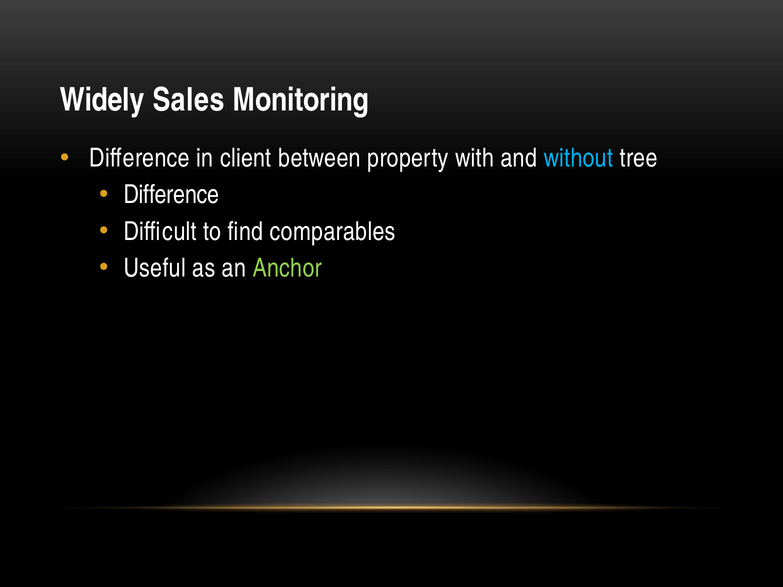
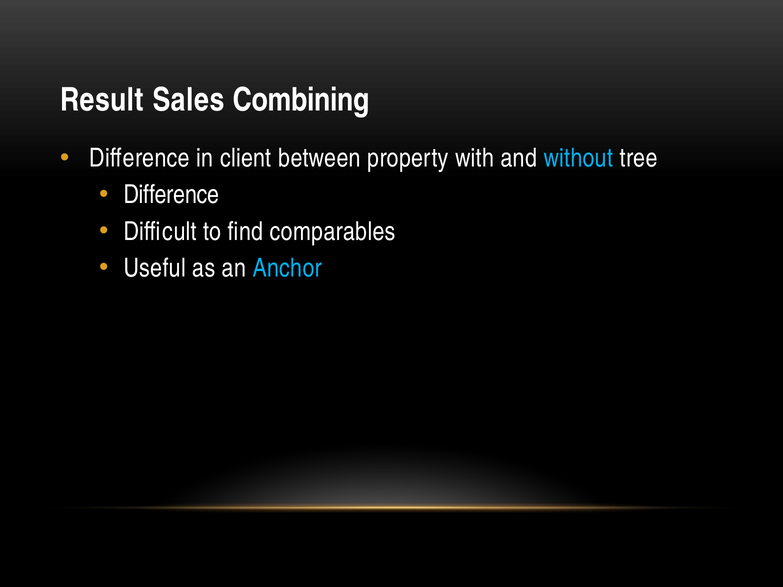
Widely: Widely -> Result
Monitoring: Monitoring -> Combining
Anchor colour: light green -> light blue
